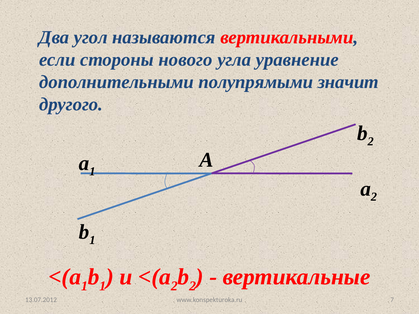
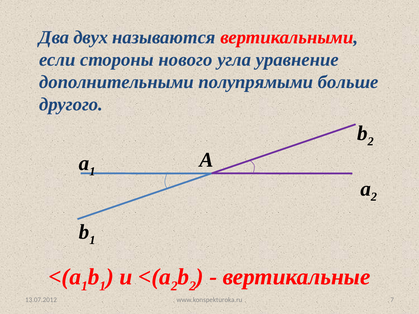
угол: угол -> двух
значит: значит -> больше
